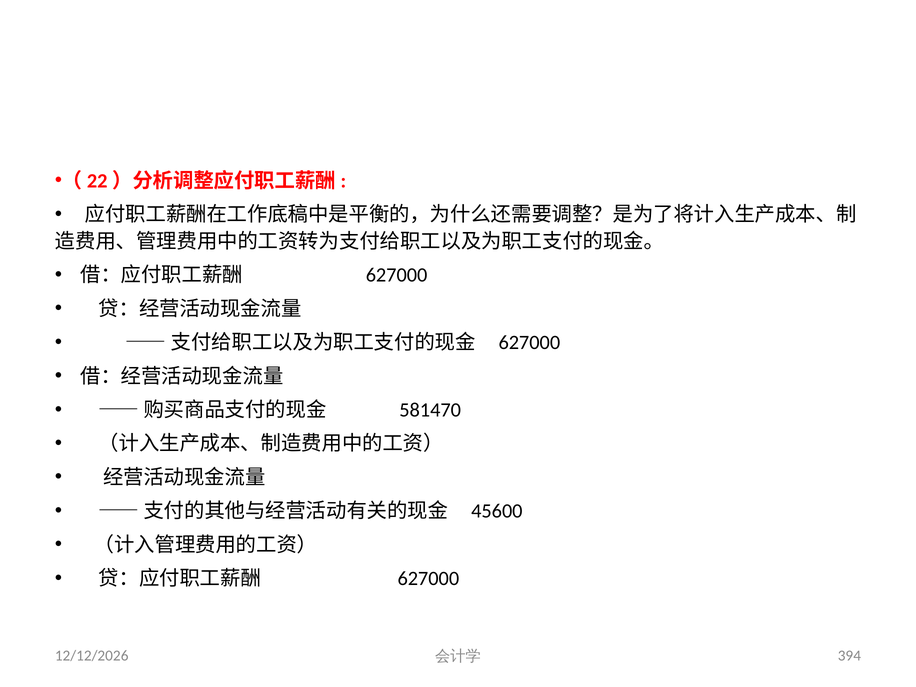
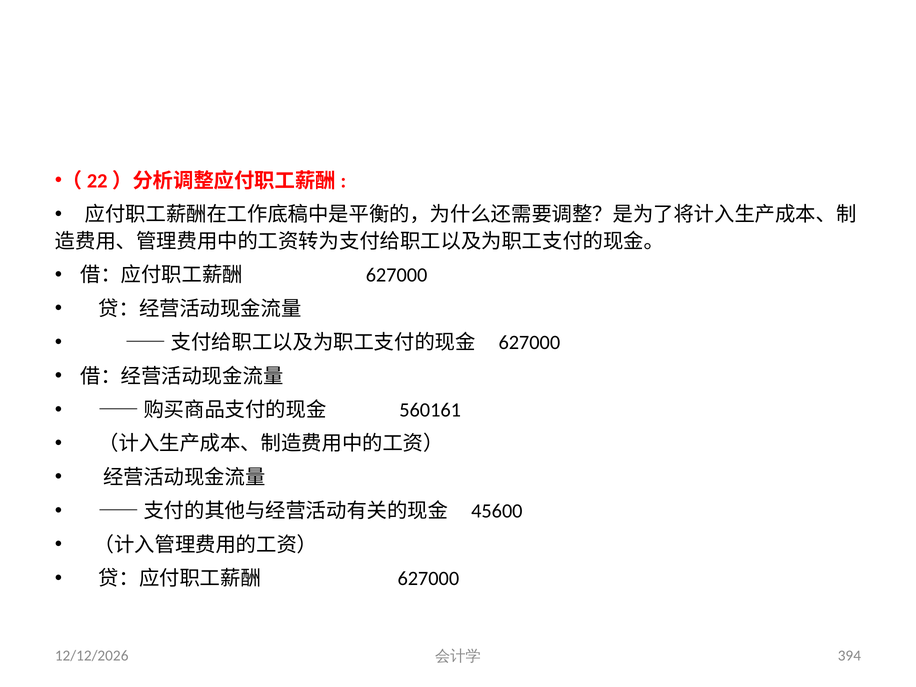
581470: 581470 -> 560161
